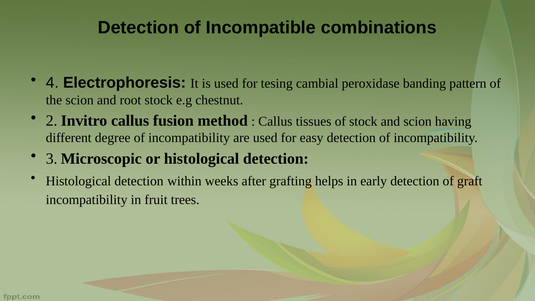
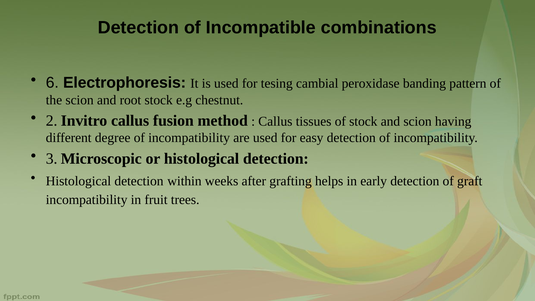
4: 4 -> 6
